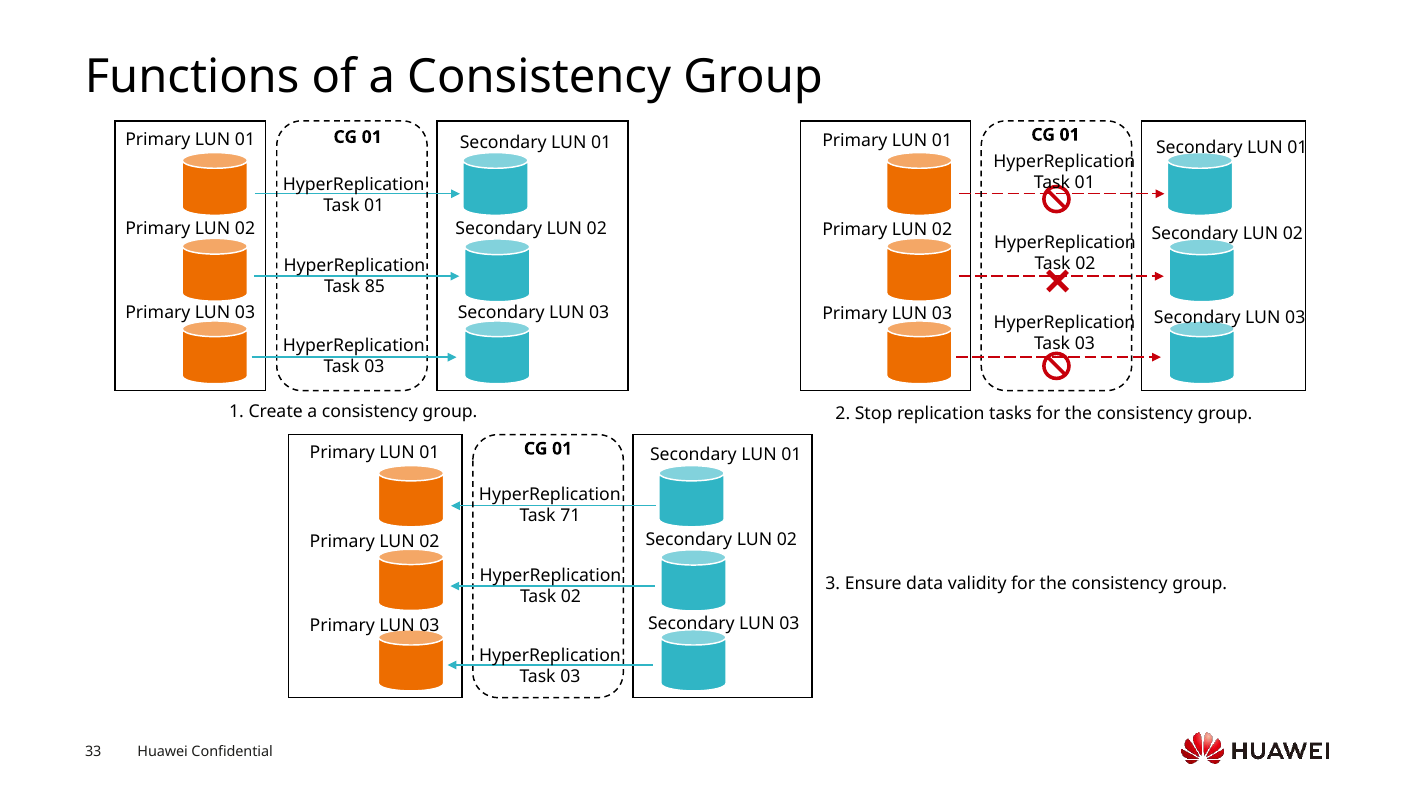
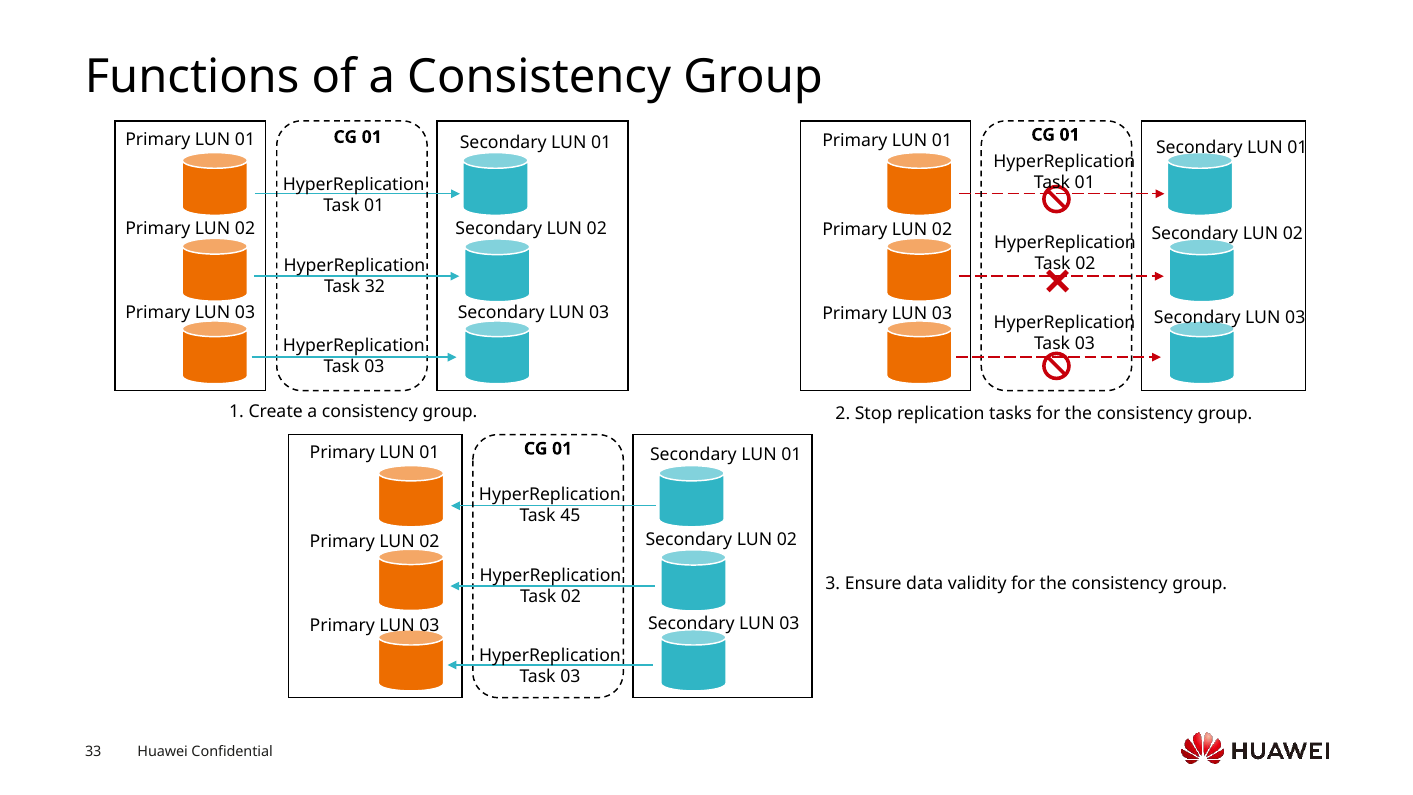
85: 85 -> 32
71: 71 -> 45
